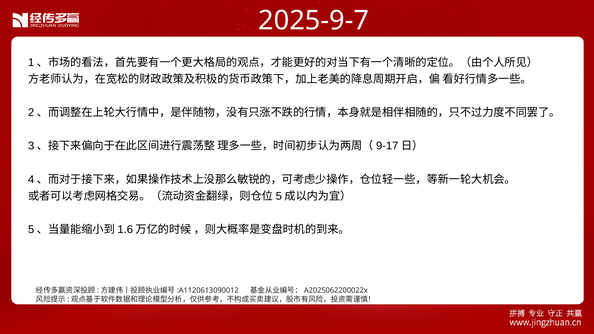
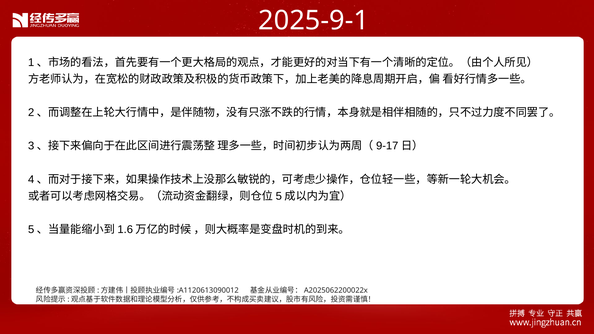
2025-9-7: 2025-9-7 -> 2025-9-1
